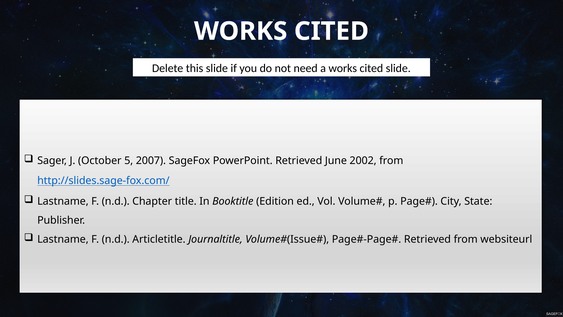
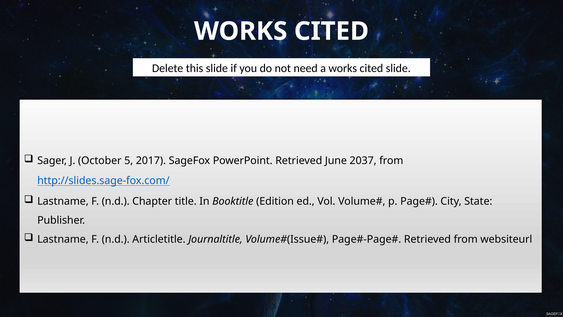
2007: 2007 -> 2017
2002: 2002 -> 2037
